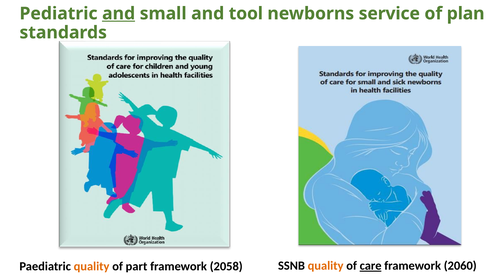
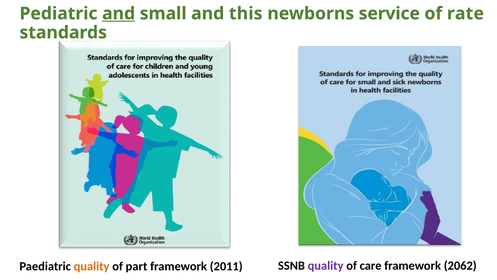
tool: tool -> this
plan: plan -> rate
2058: 2058 -> 2011
quality at (326, 265) colour: orange -> purple
care underline: present -> none
2060: 2060 -> 2062
